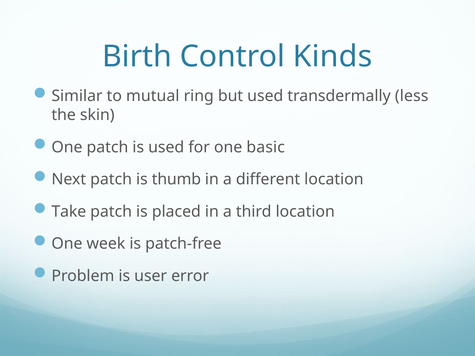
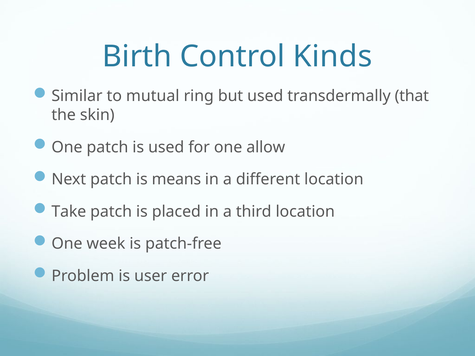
less: less -> that
basic: basic -> allow
thumb: thumb -> means
